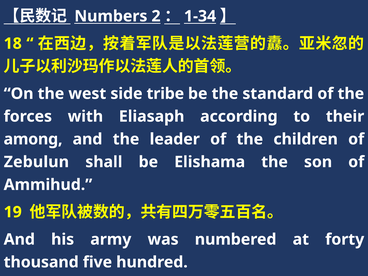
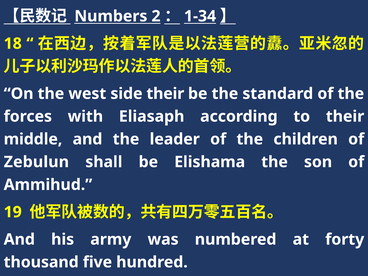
side tribe: tribe -> their
among: among -> middle
